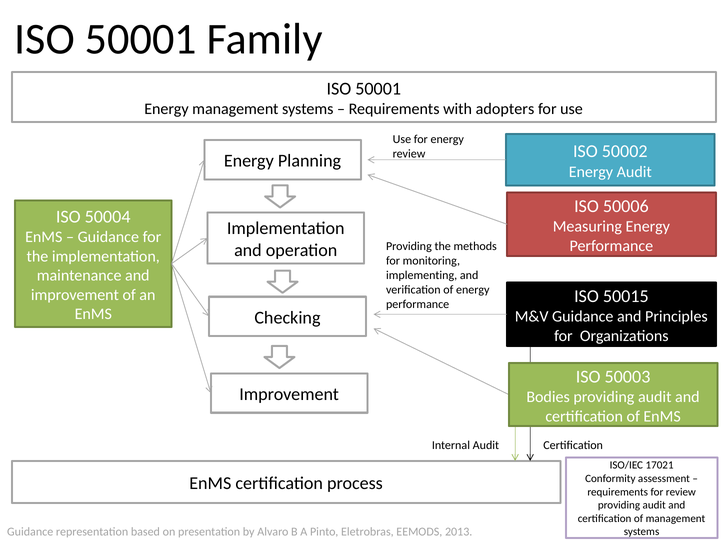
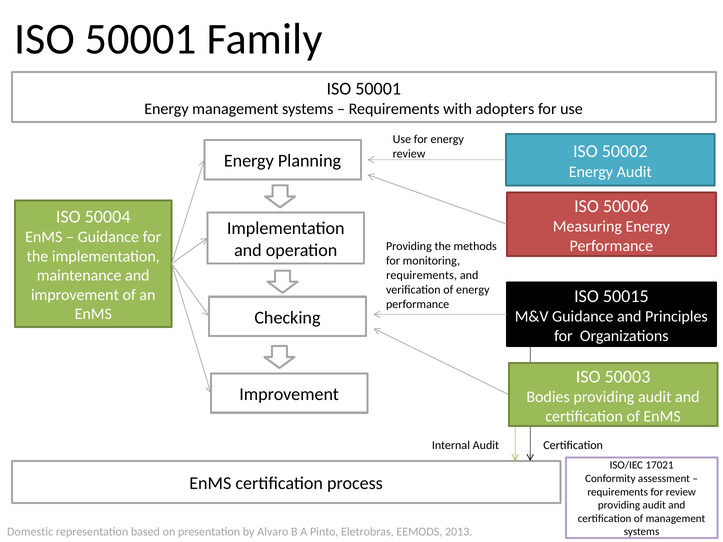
implementing at (422, 275): implementing -> requirements
Guidance at (30, 532): Guidance -> Domestic
